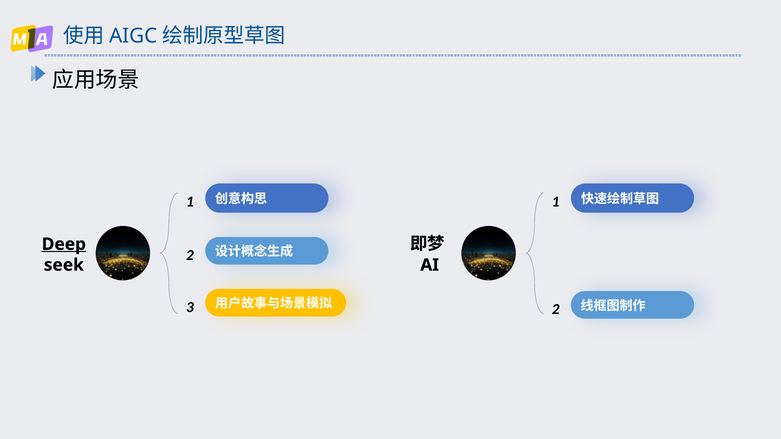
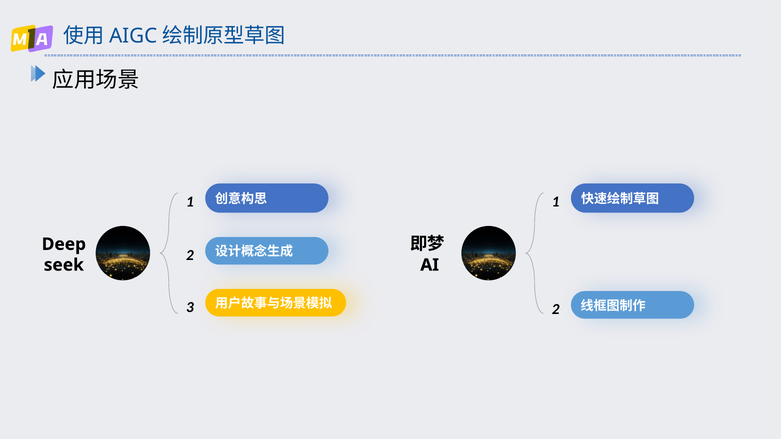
Deep underline: present -> none
